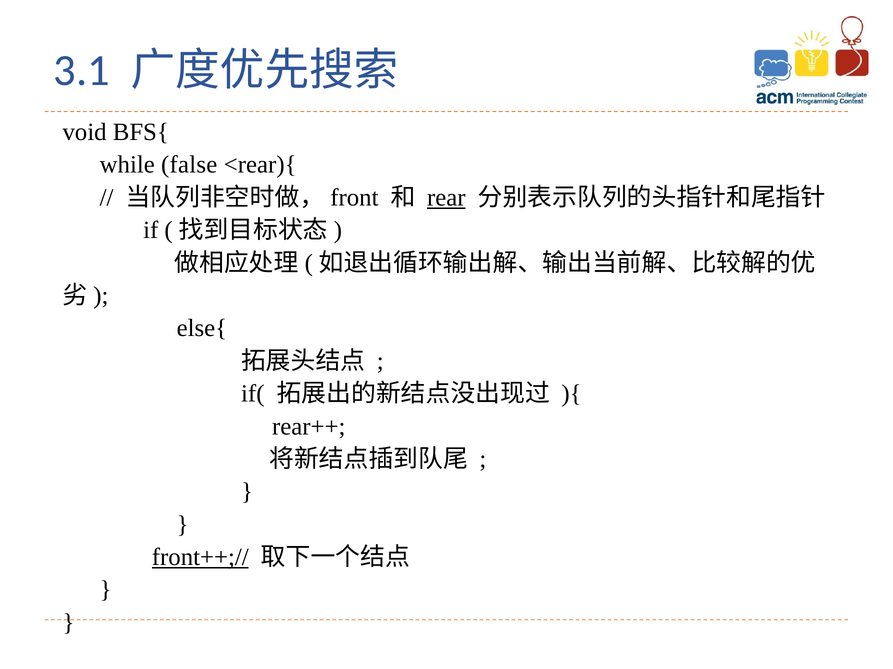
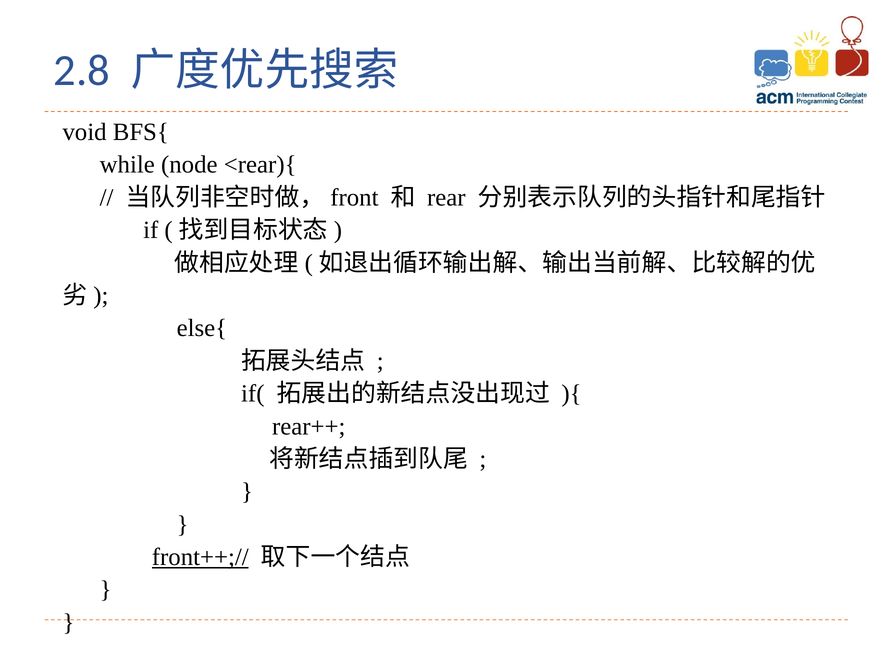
3.1: 3.1 -> 2.8
false: false -> node
rear underline: present -> none
